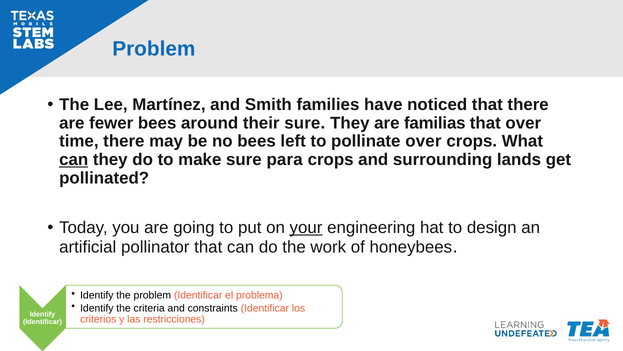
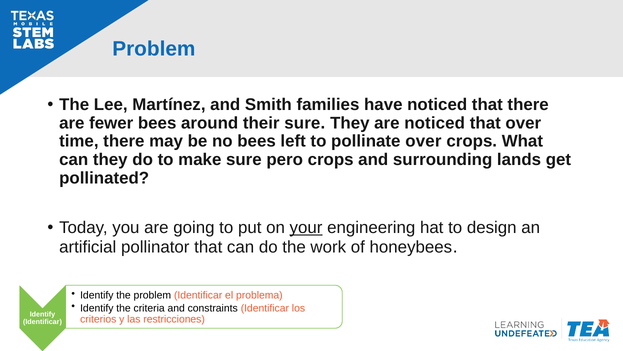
are familias: familias -> noticed
can at (74, 159) underline: present -> none
para: para -> pero
